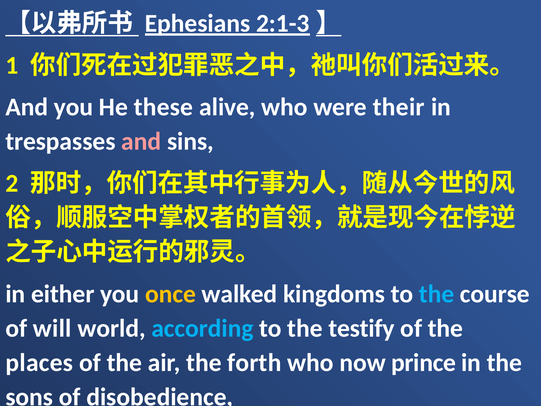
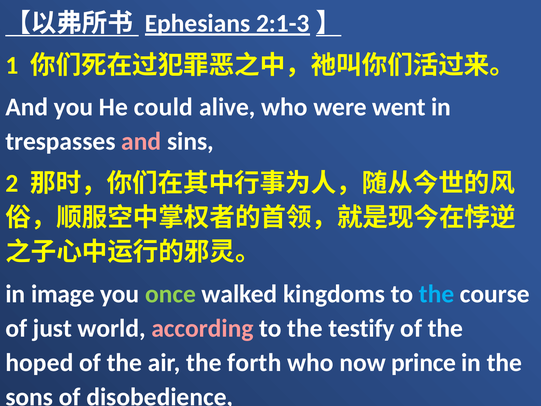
these: these -> could
their: their -> went
either: either -> image
once colour: yellow -> light green
will: will -> just
according colour: light blue -> pink
places: places -> hoped
